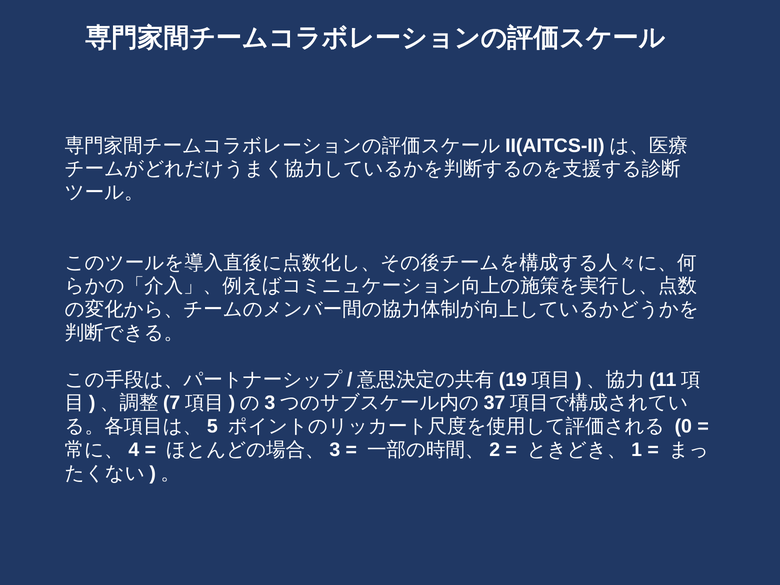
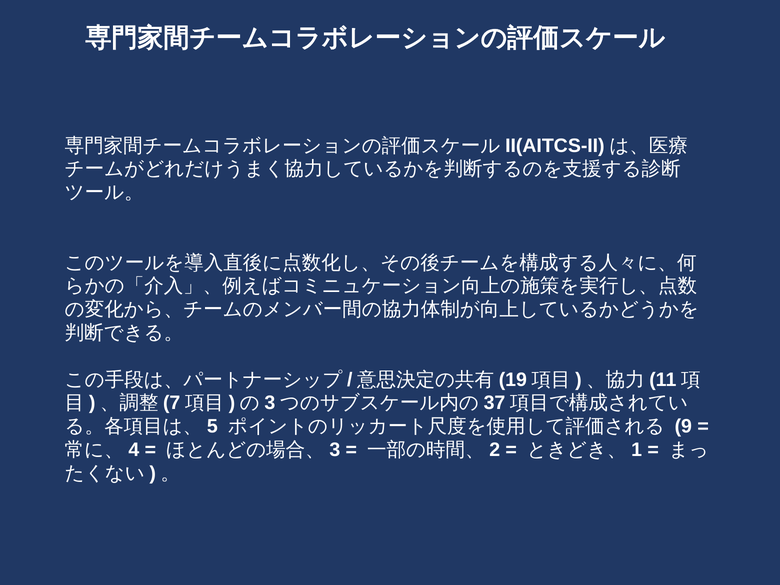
0: 0 -> 9
